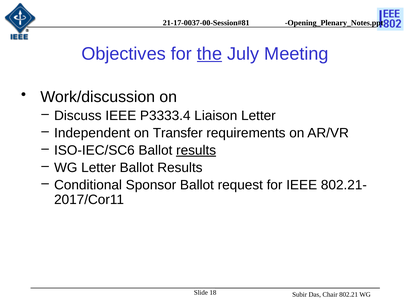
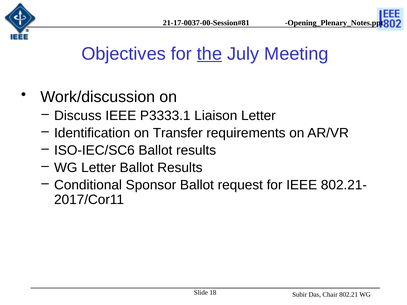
P3333.4: P3333.4 -> P3333.1
Independent: Independent -> Identification
results at (196, 150) underline: present -> none
